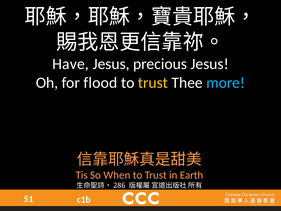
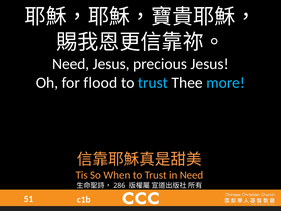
Have at (71, 64): Have -> Need
trust at (153, 83) colour: yellow -> light blue
in Earth: Earth -> Need
